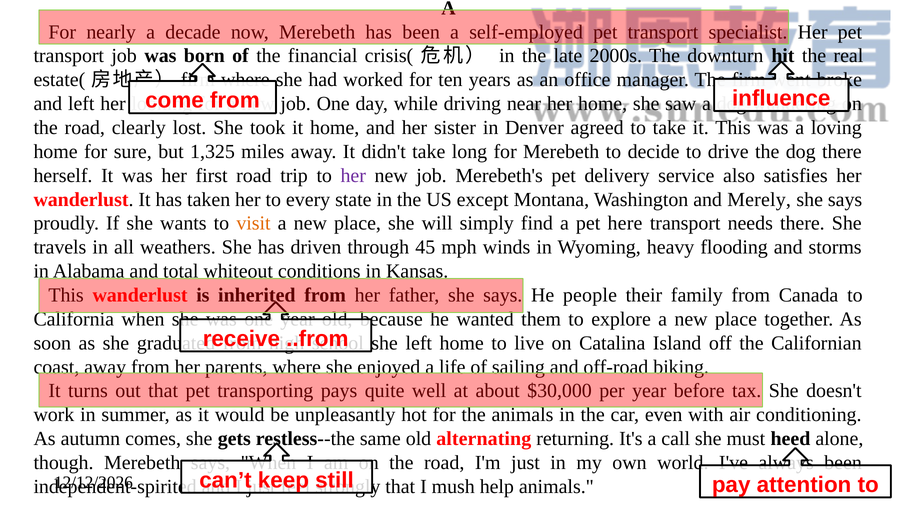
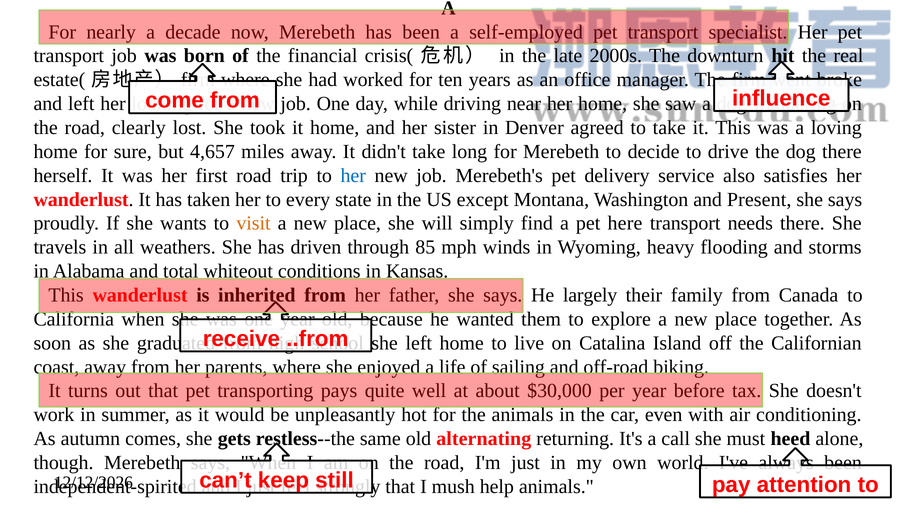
1,325: 1,325 -> 4,657
her at (353, 176) colour: purple -> blue
Merely: Merely -> Present
45: 45 -> 85
people: people -> largely
